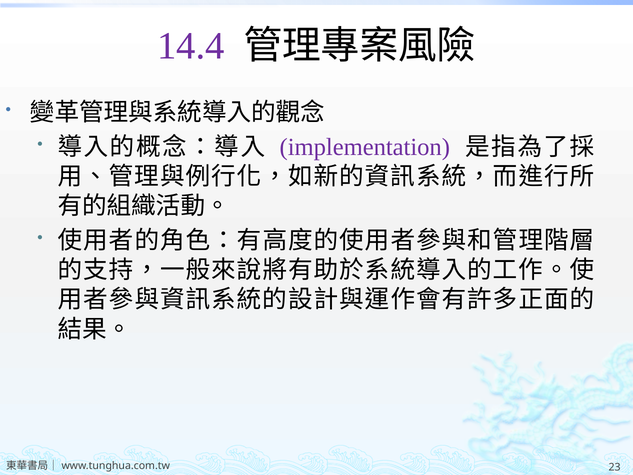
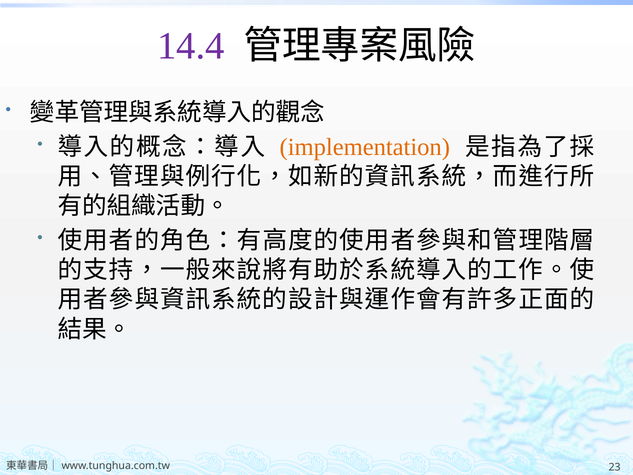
implementation colour: purple -> orange
